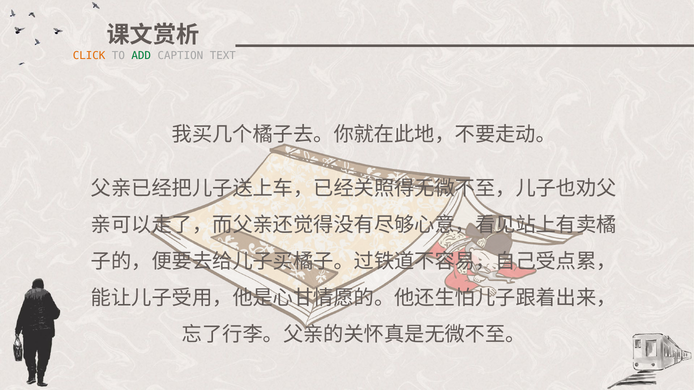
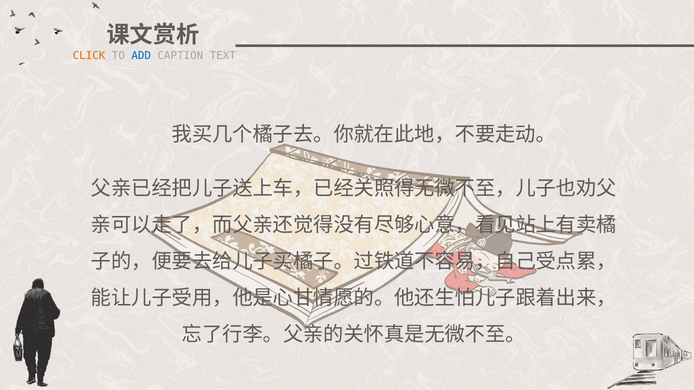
ADD colour: green -> blue
